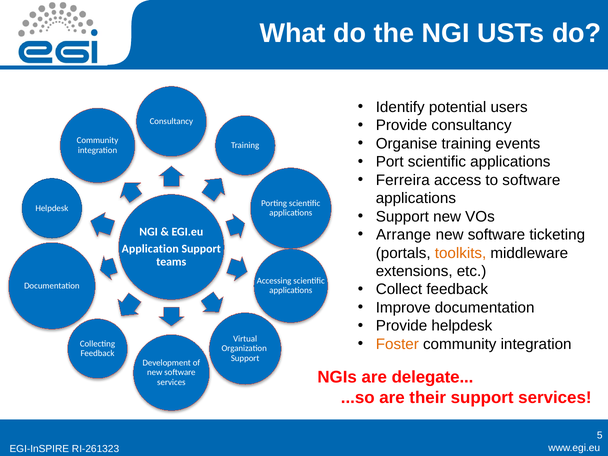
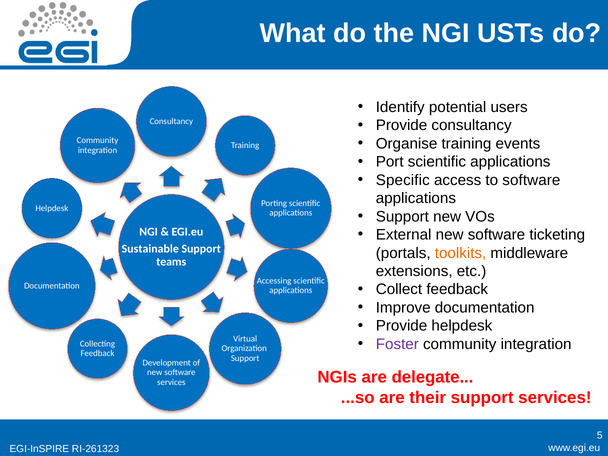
Ferreira: Ferreira -> Specific
Arrange: Arrange -> External
Application: Application -> Sustainable
Foster colour: orange -> purple
